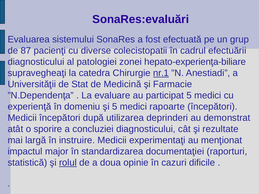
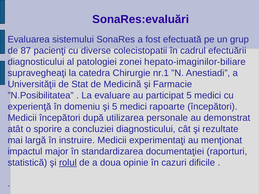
hepato-experienţa-biliare: hepato-experienţa-biliare -> hepato-imaginilor-biliare
nr.1 underline: present -> none
”N.Dependenţa: ”N.Dependenţa -> ”N.Posibilitatea
deprinderi: deprinderi -> personale
